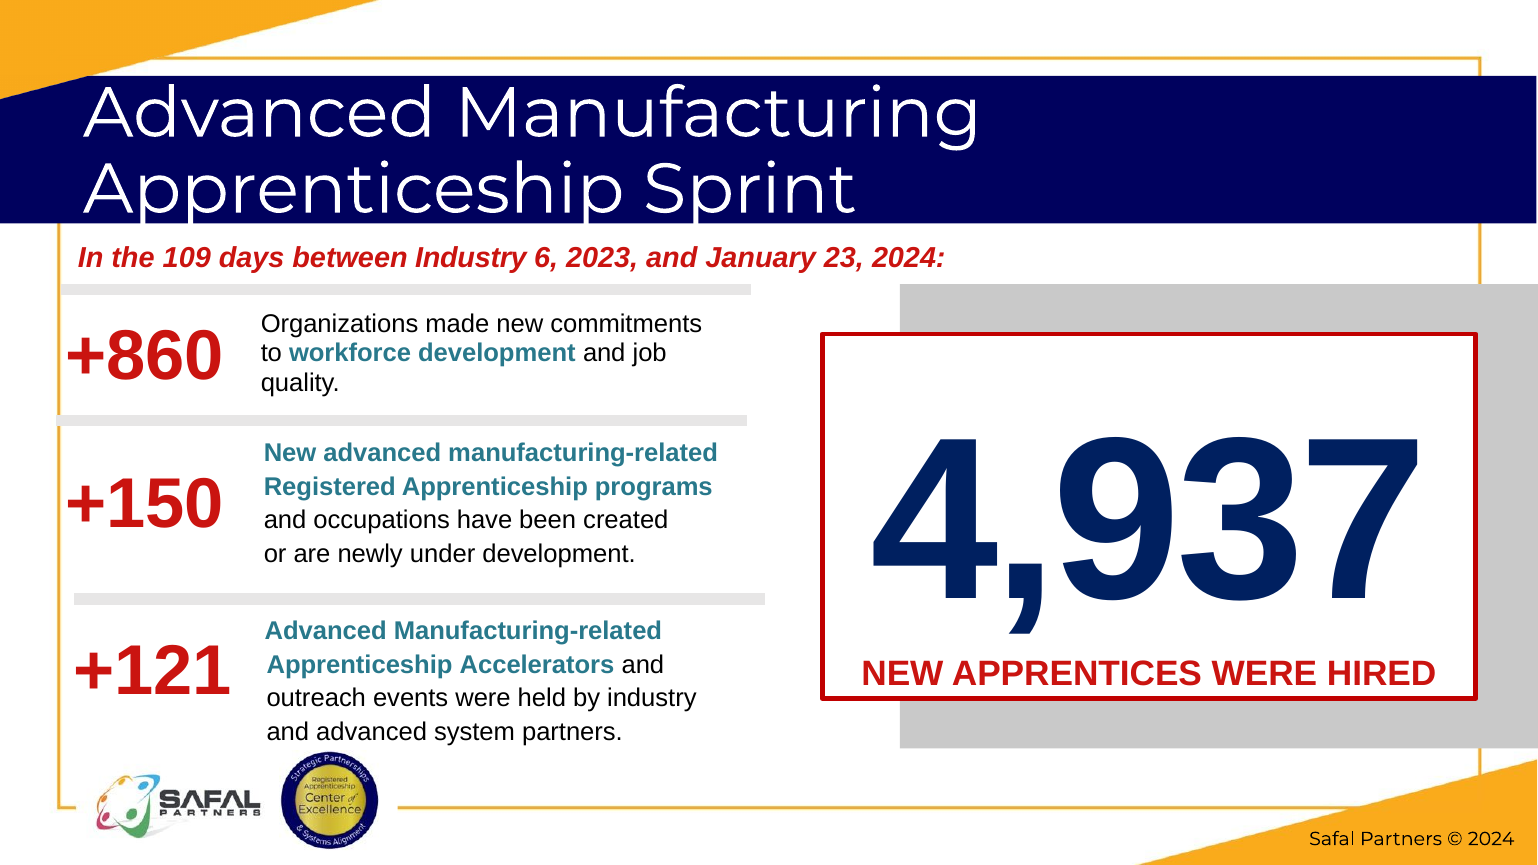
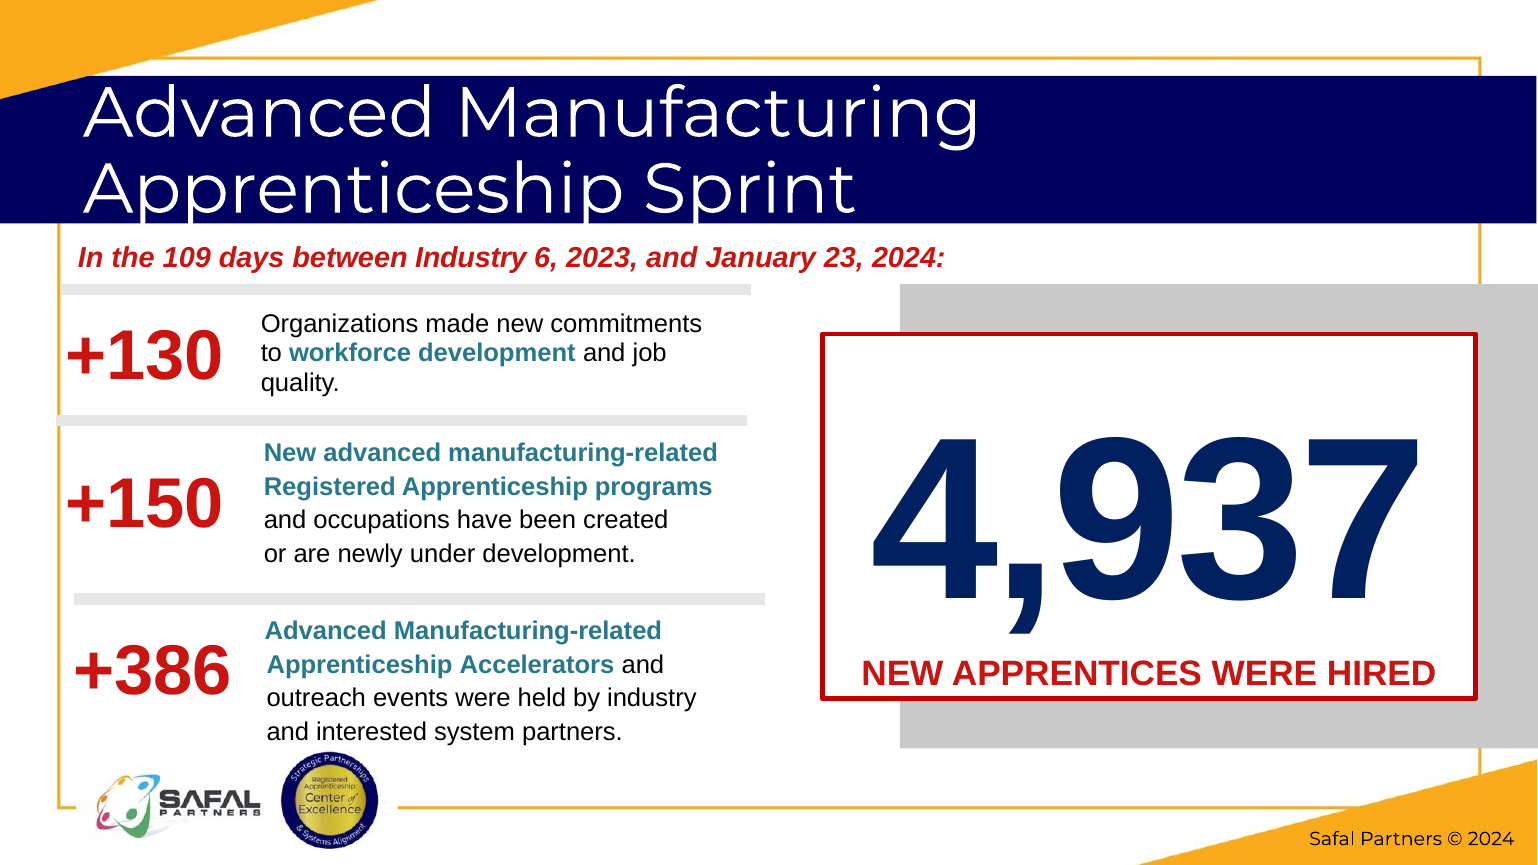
+860: +860 -> +130
+121: +121 -> +386
and advanced: advanced -> interested
